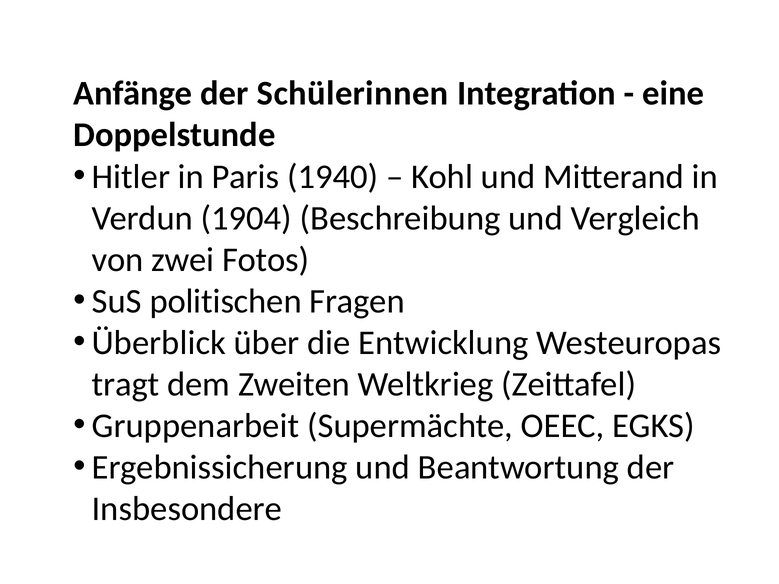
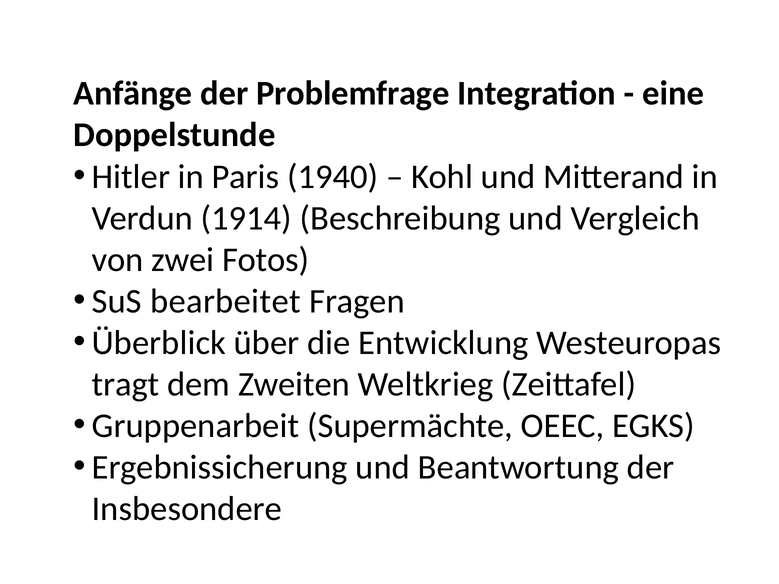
Schülerinnen: Schülerinnen -> Problemfrage
1904: 1904 -> 1914
politischen: politischen -> bearbeitet
